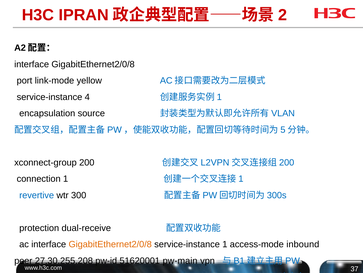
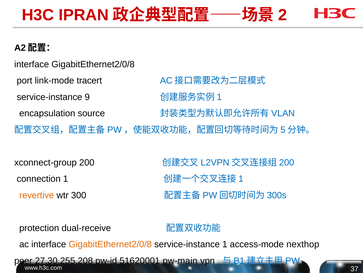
yellow: yellow -> tracert
4: 4 -> 9
revertive colour: blue -> orange
inbound: inbound -> nexthop
